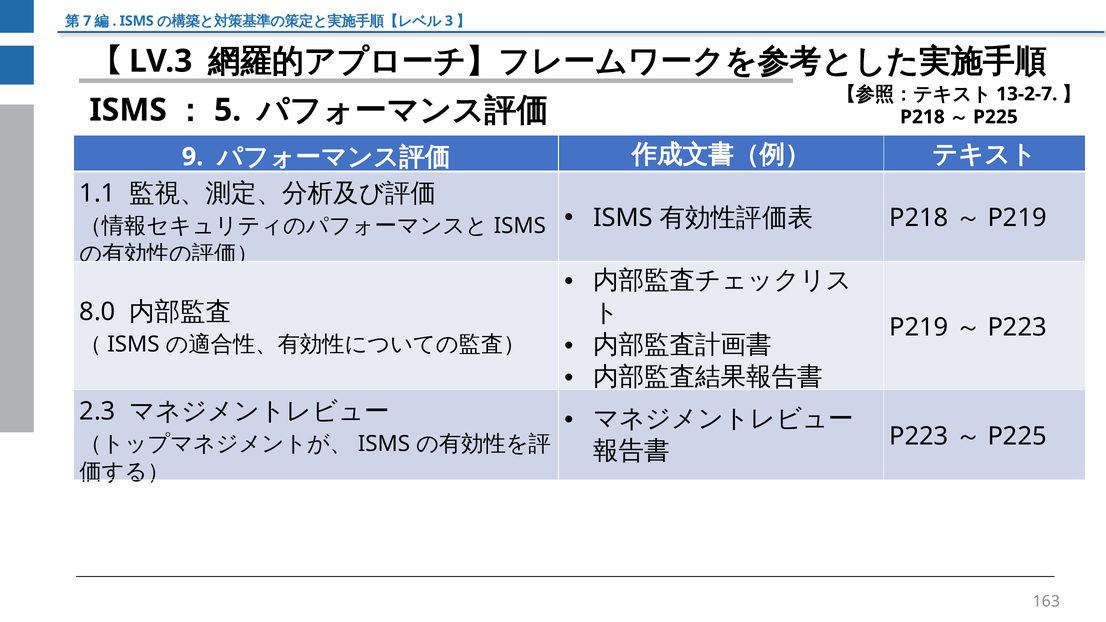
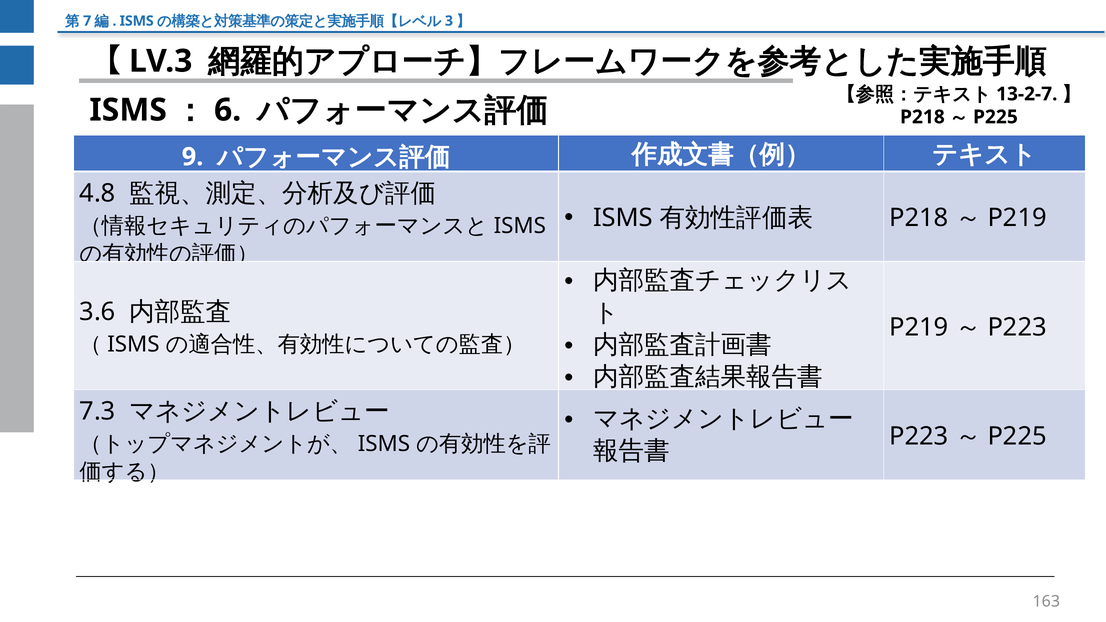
5: 5 -> 6
1.1: 1.1 -> 4.8
8.0: 8.0 -> 3.6
2.3: 2.3 -> 7.3
